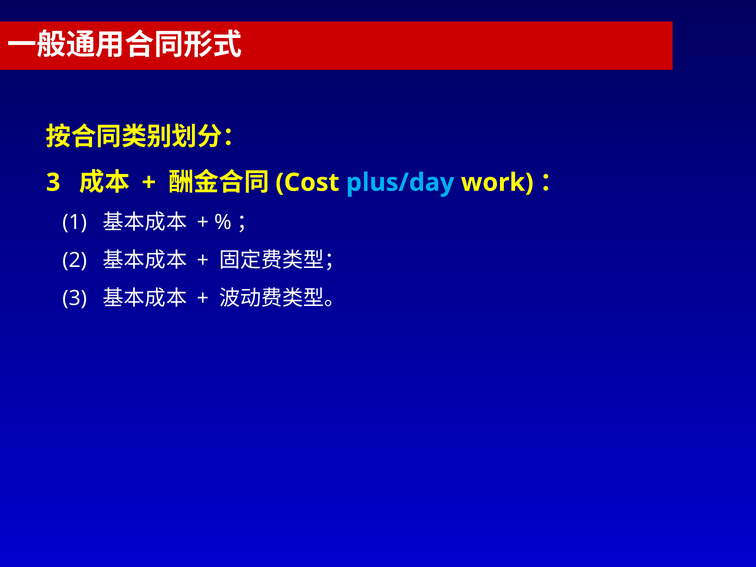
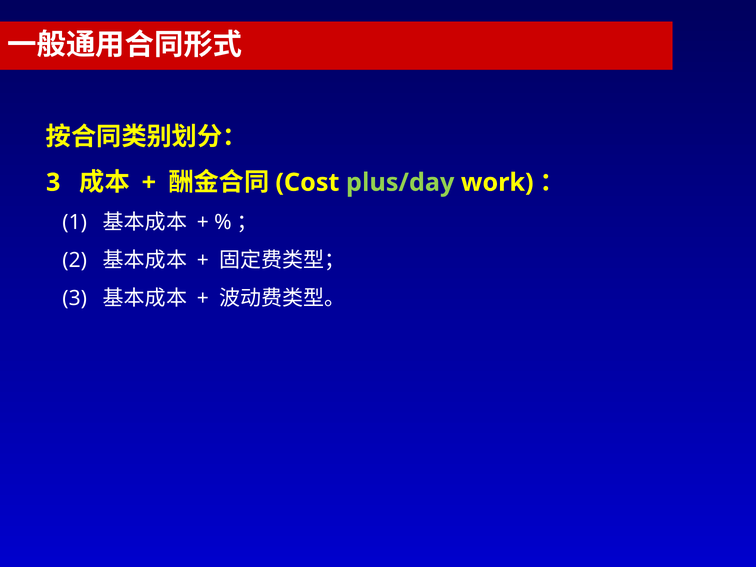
plus/day colour: light blue -> light green
